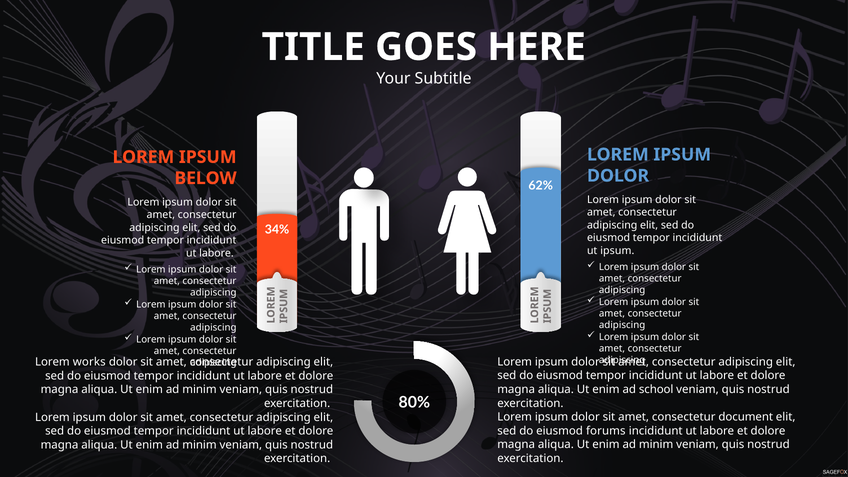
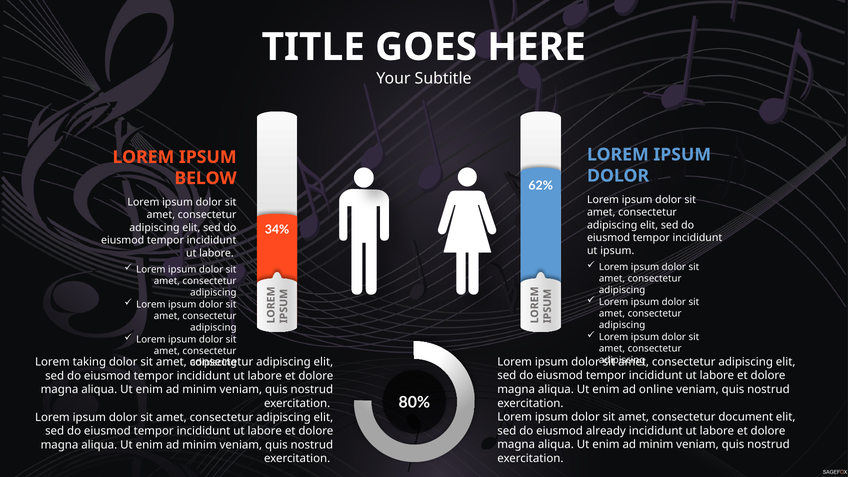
works: works -> taking
school: school -> online
forums: forums -> already
